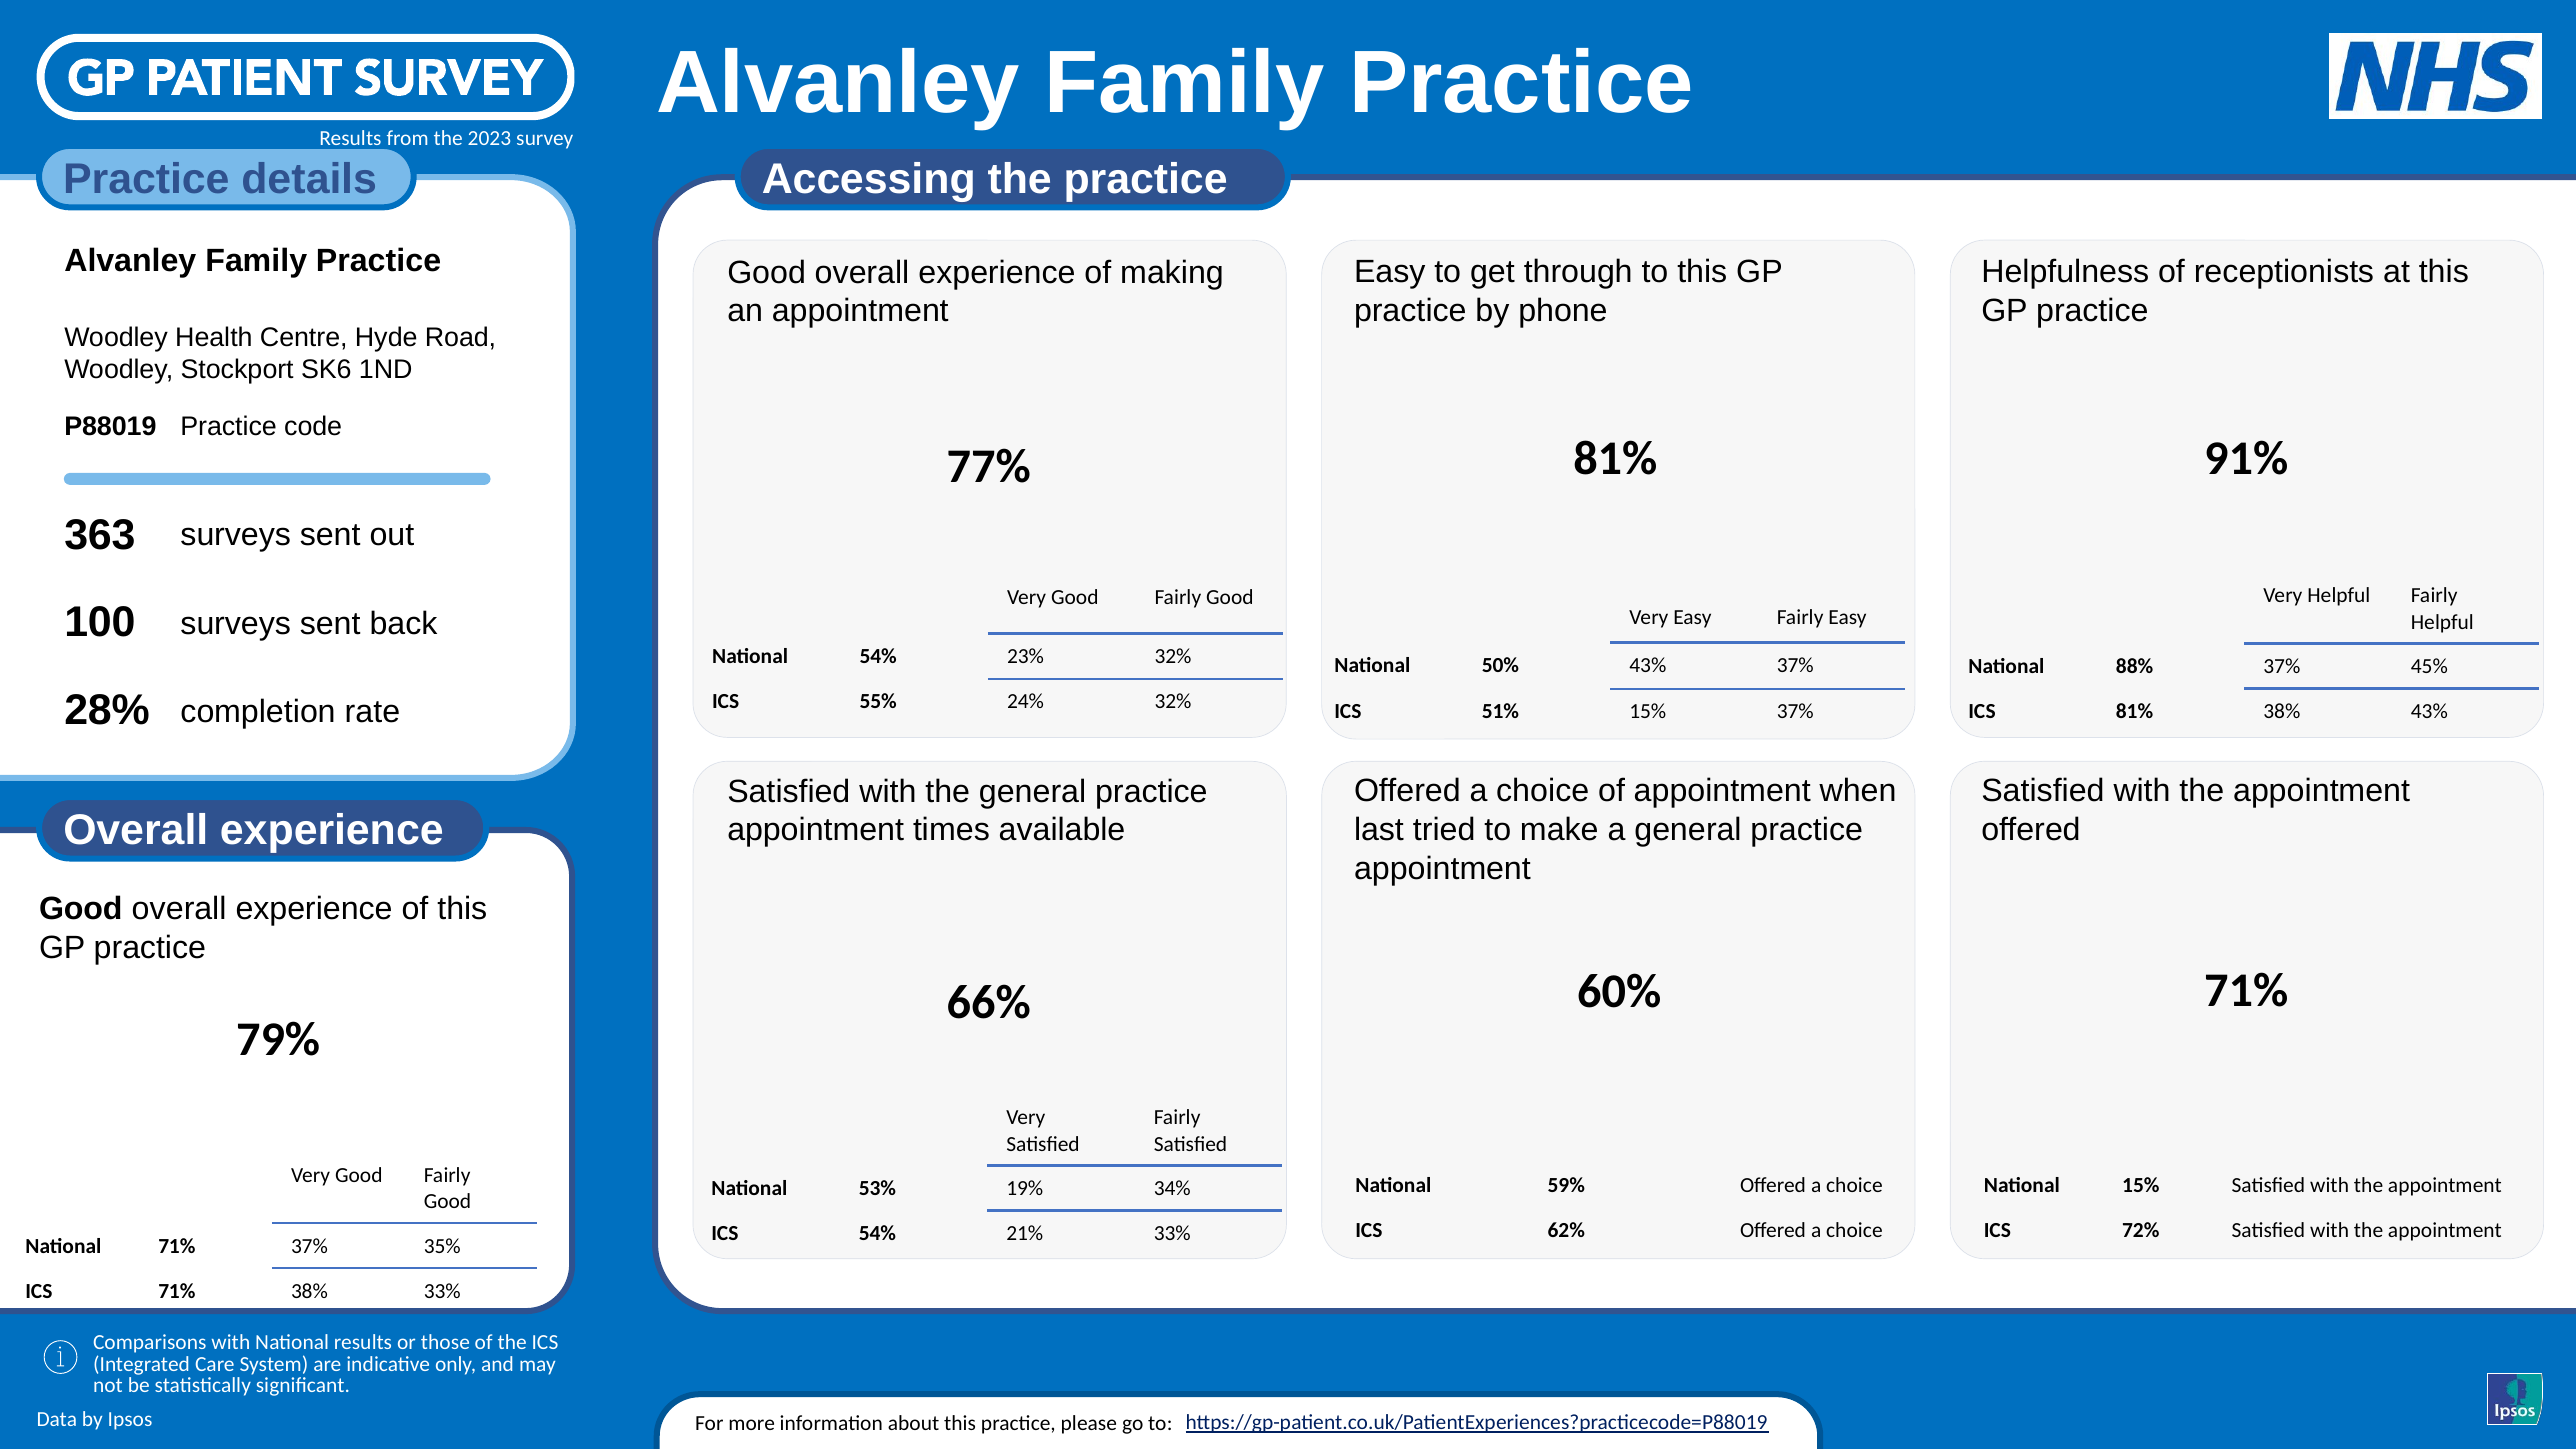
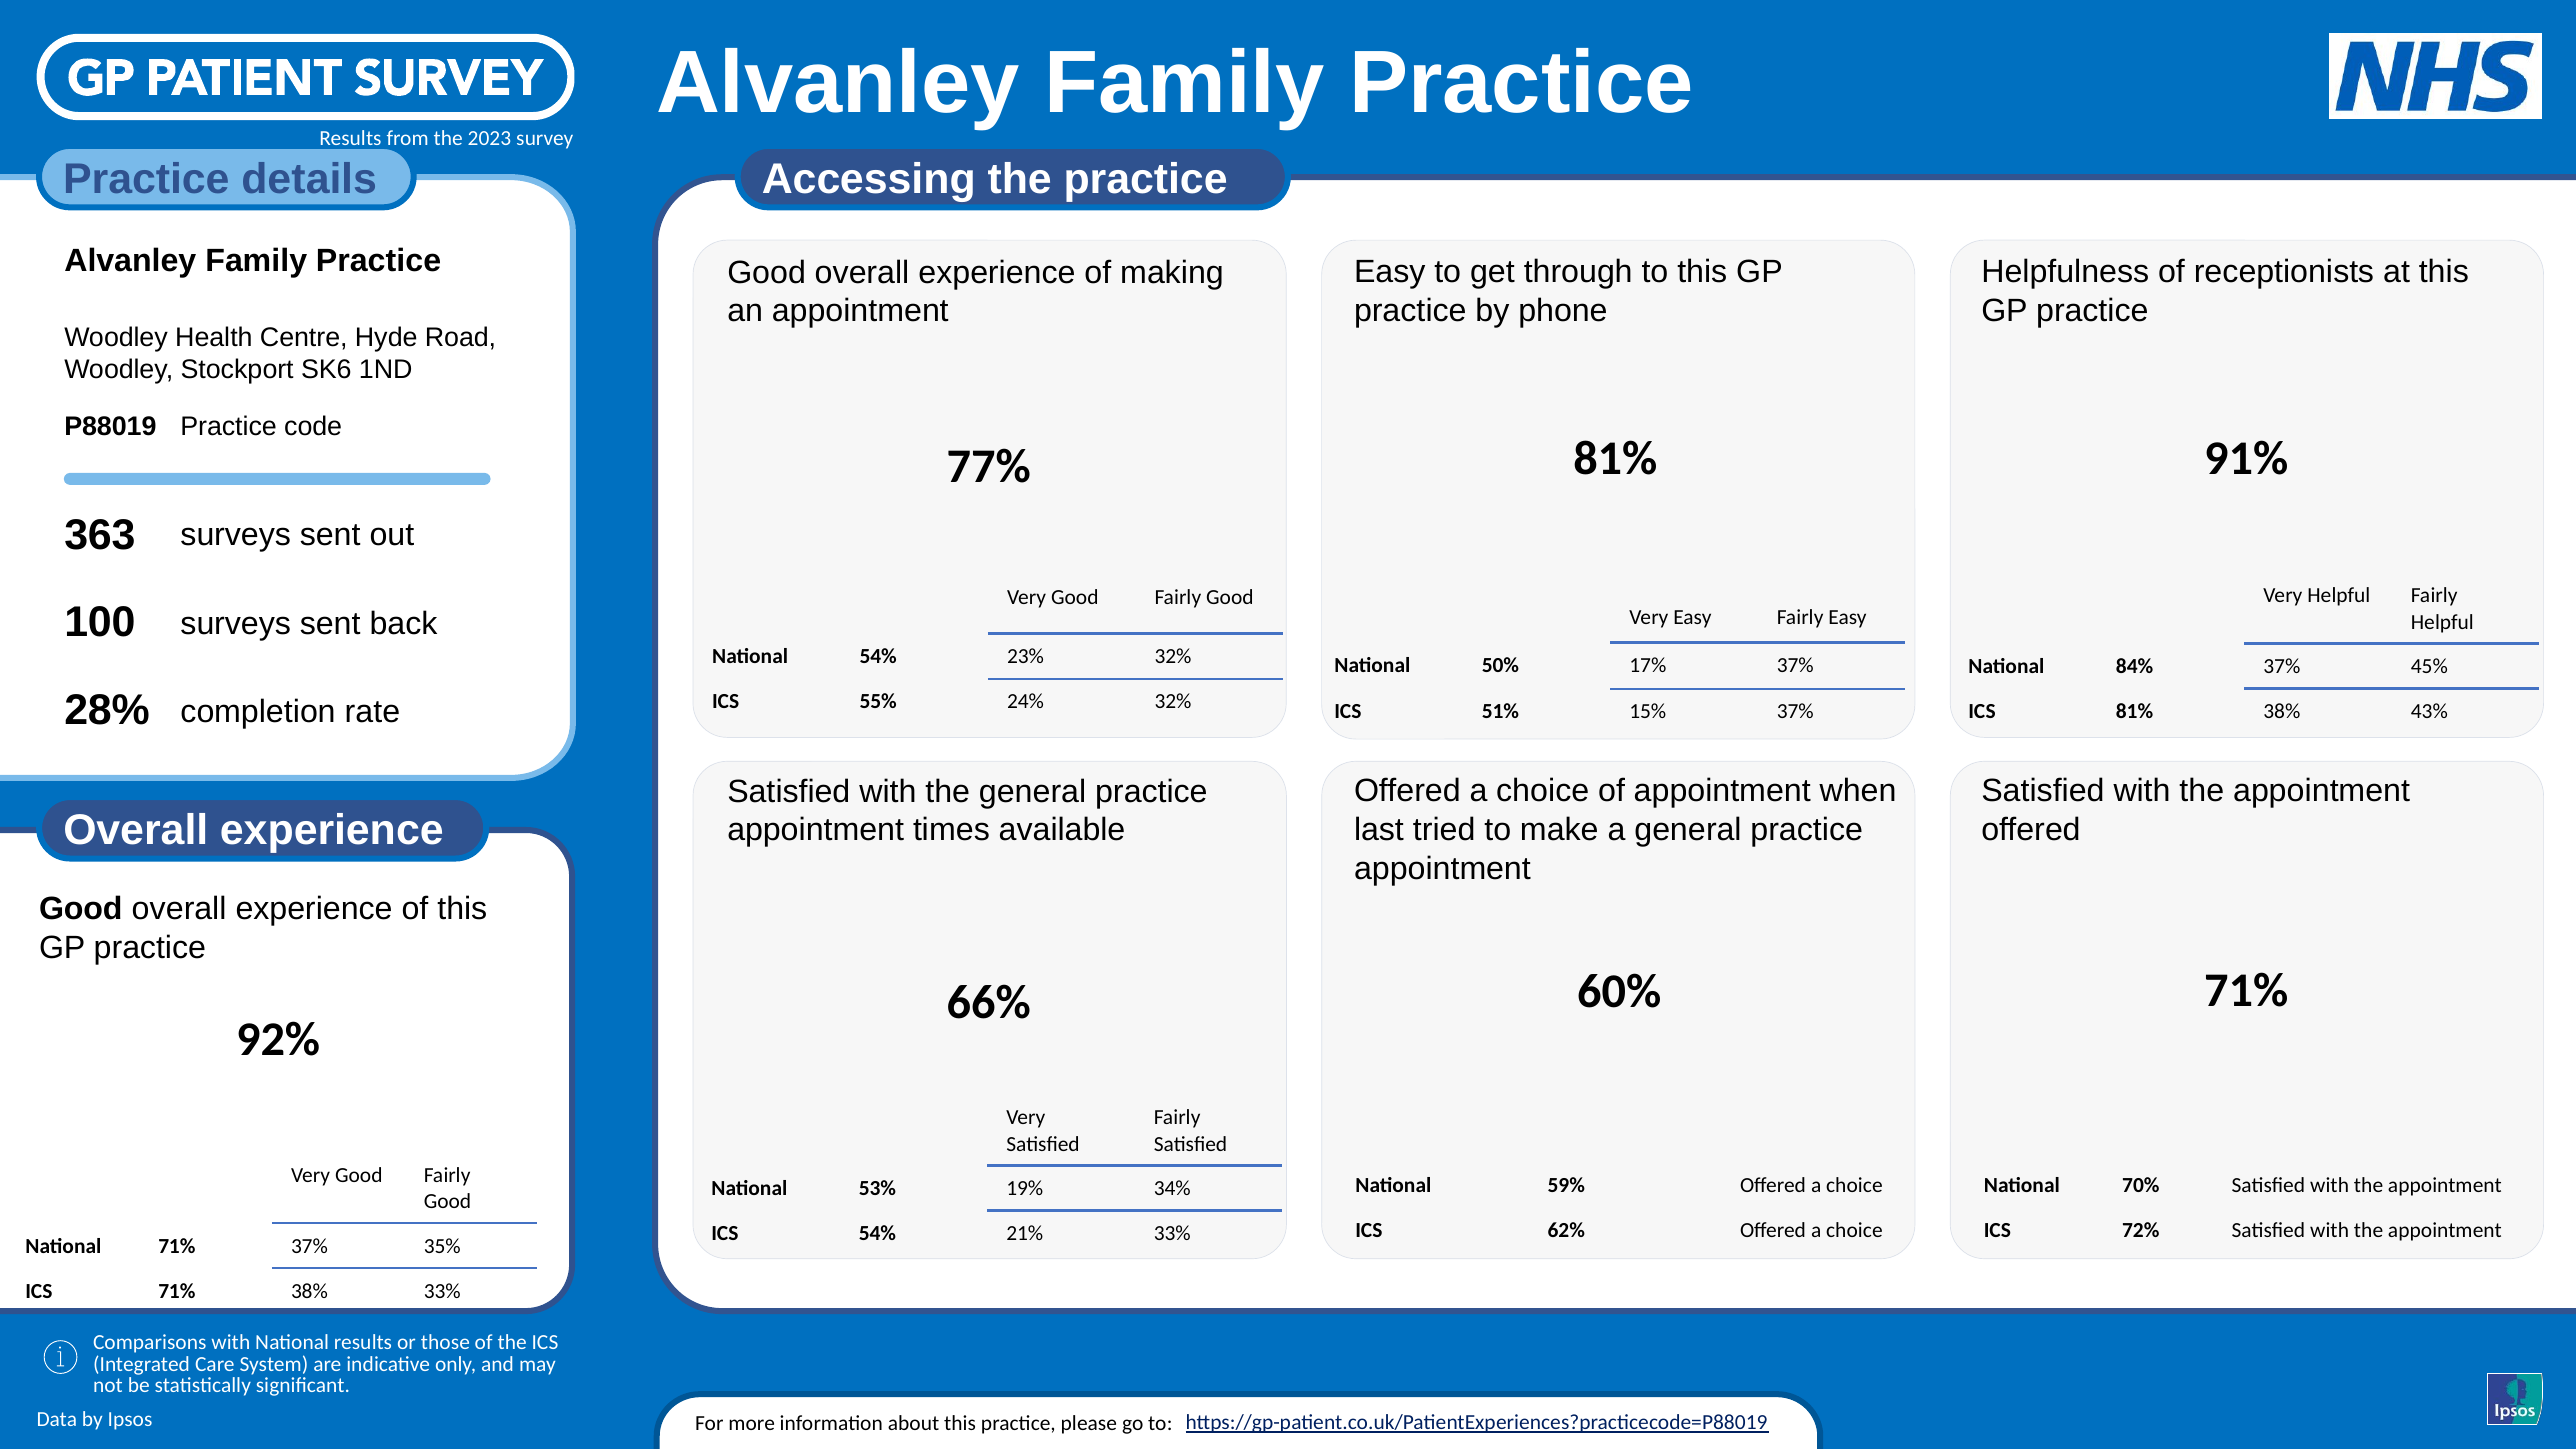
50% 43%: 43% -> 17%
88%: 88% -> 84%
79%: 79% -> 92%
National 15%: 15% -> 70%
